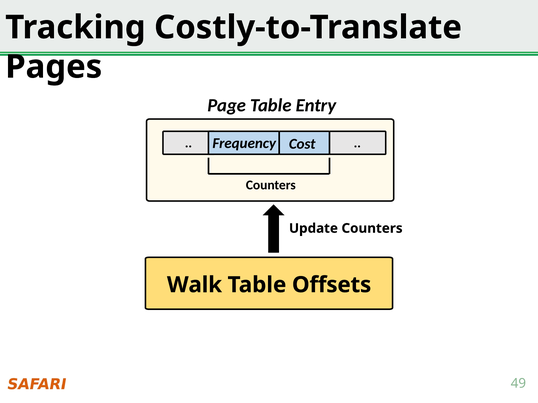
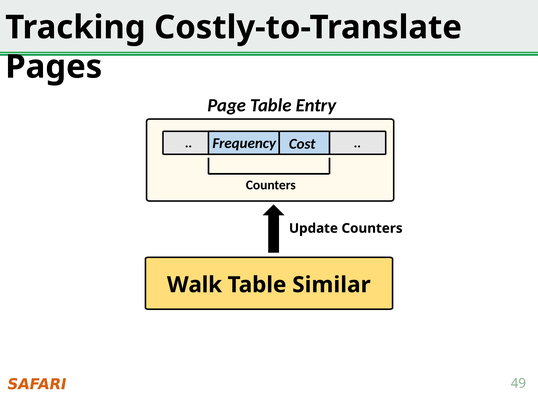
Offsets: Offsets -> Similar
